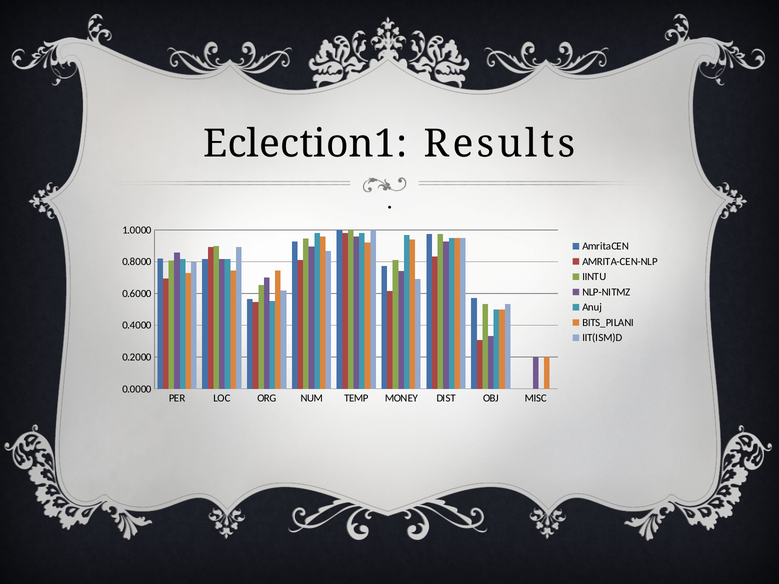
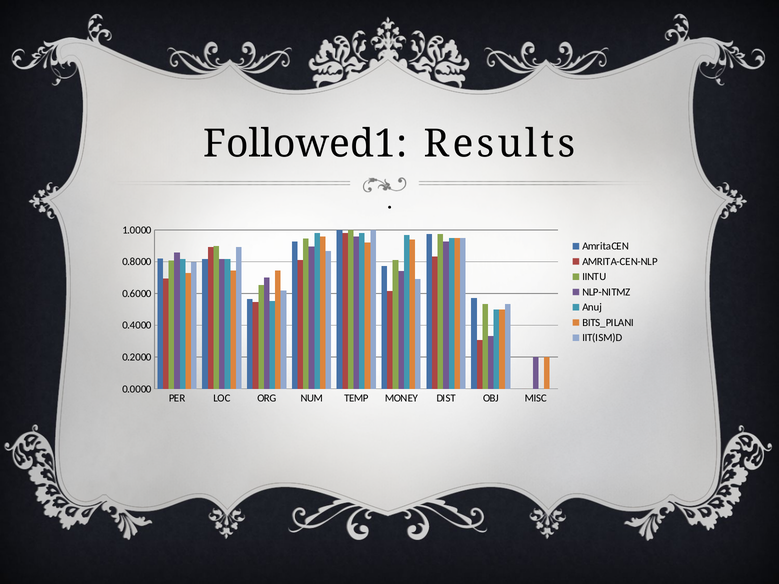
Eclection1: Eclection1 -> Followed1
